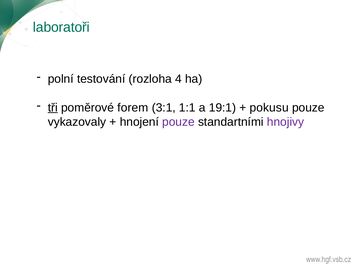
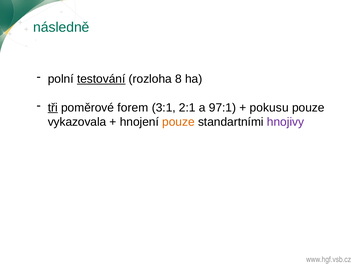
laboratoři: laboratoři -> následně
testování underline: none -> present
4: 4 -> 8
1:1: 1:1 -> 2:1
19:1: 19:1 -> 97:1
vykazovaly: vykazovaly -> vykazovala
pouze at (178, 122) colour: purple -> orange
